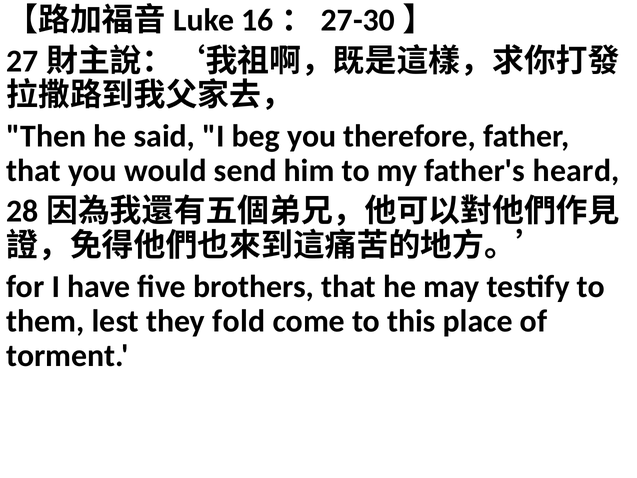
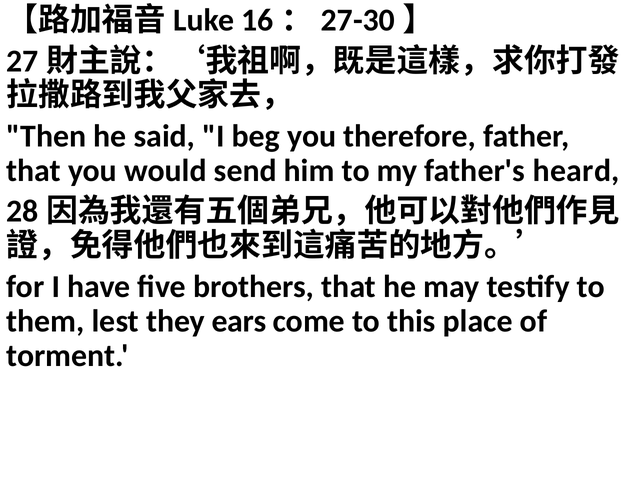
fold: fold -> ears
